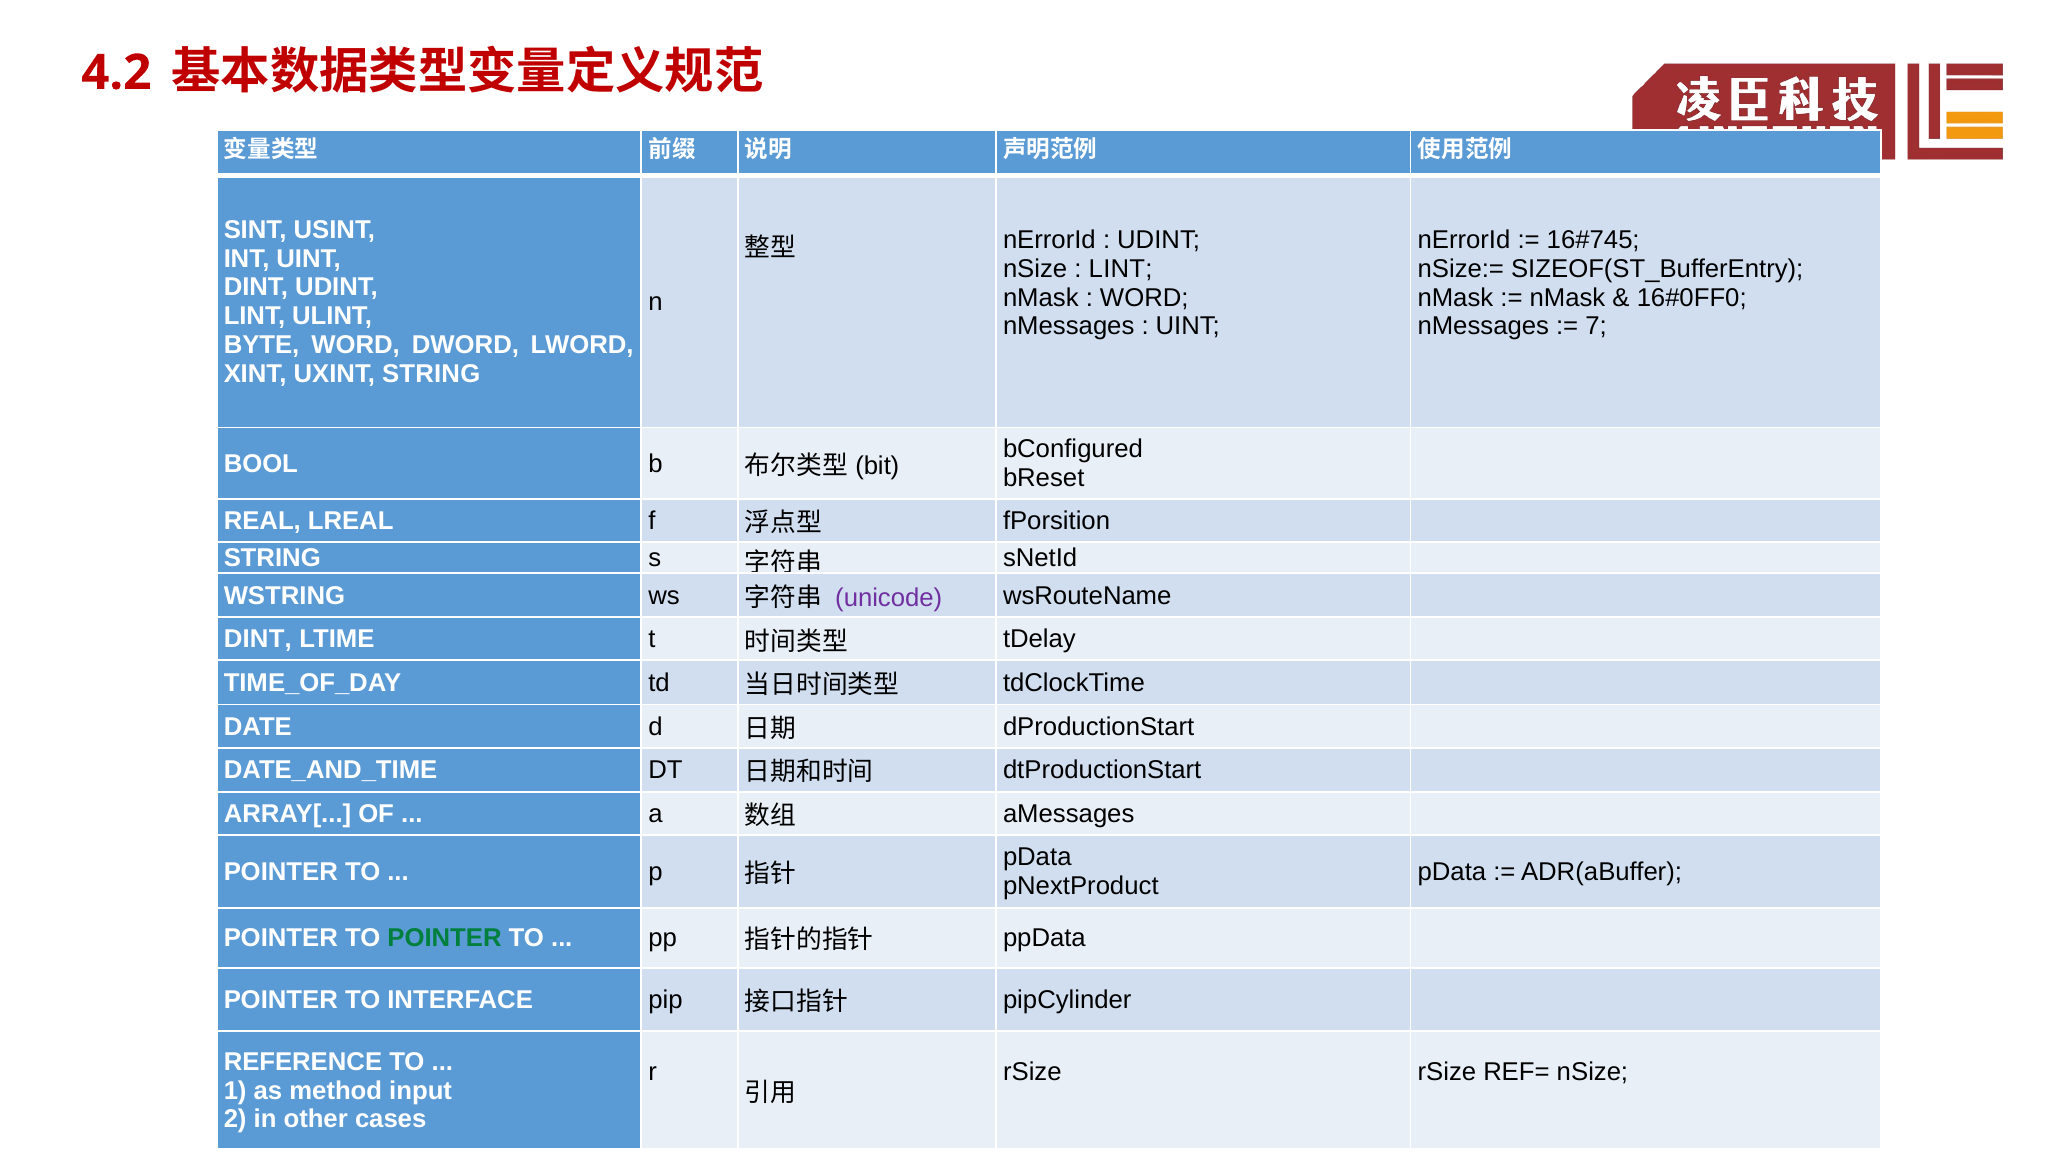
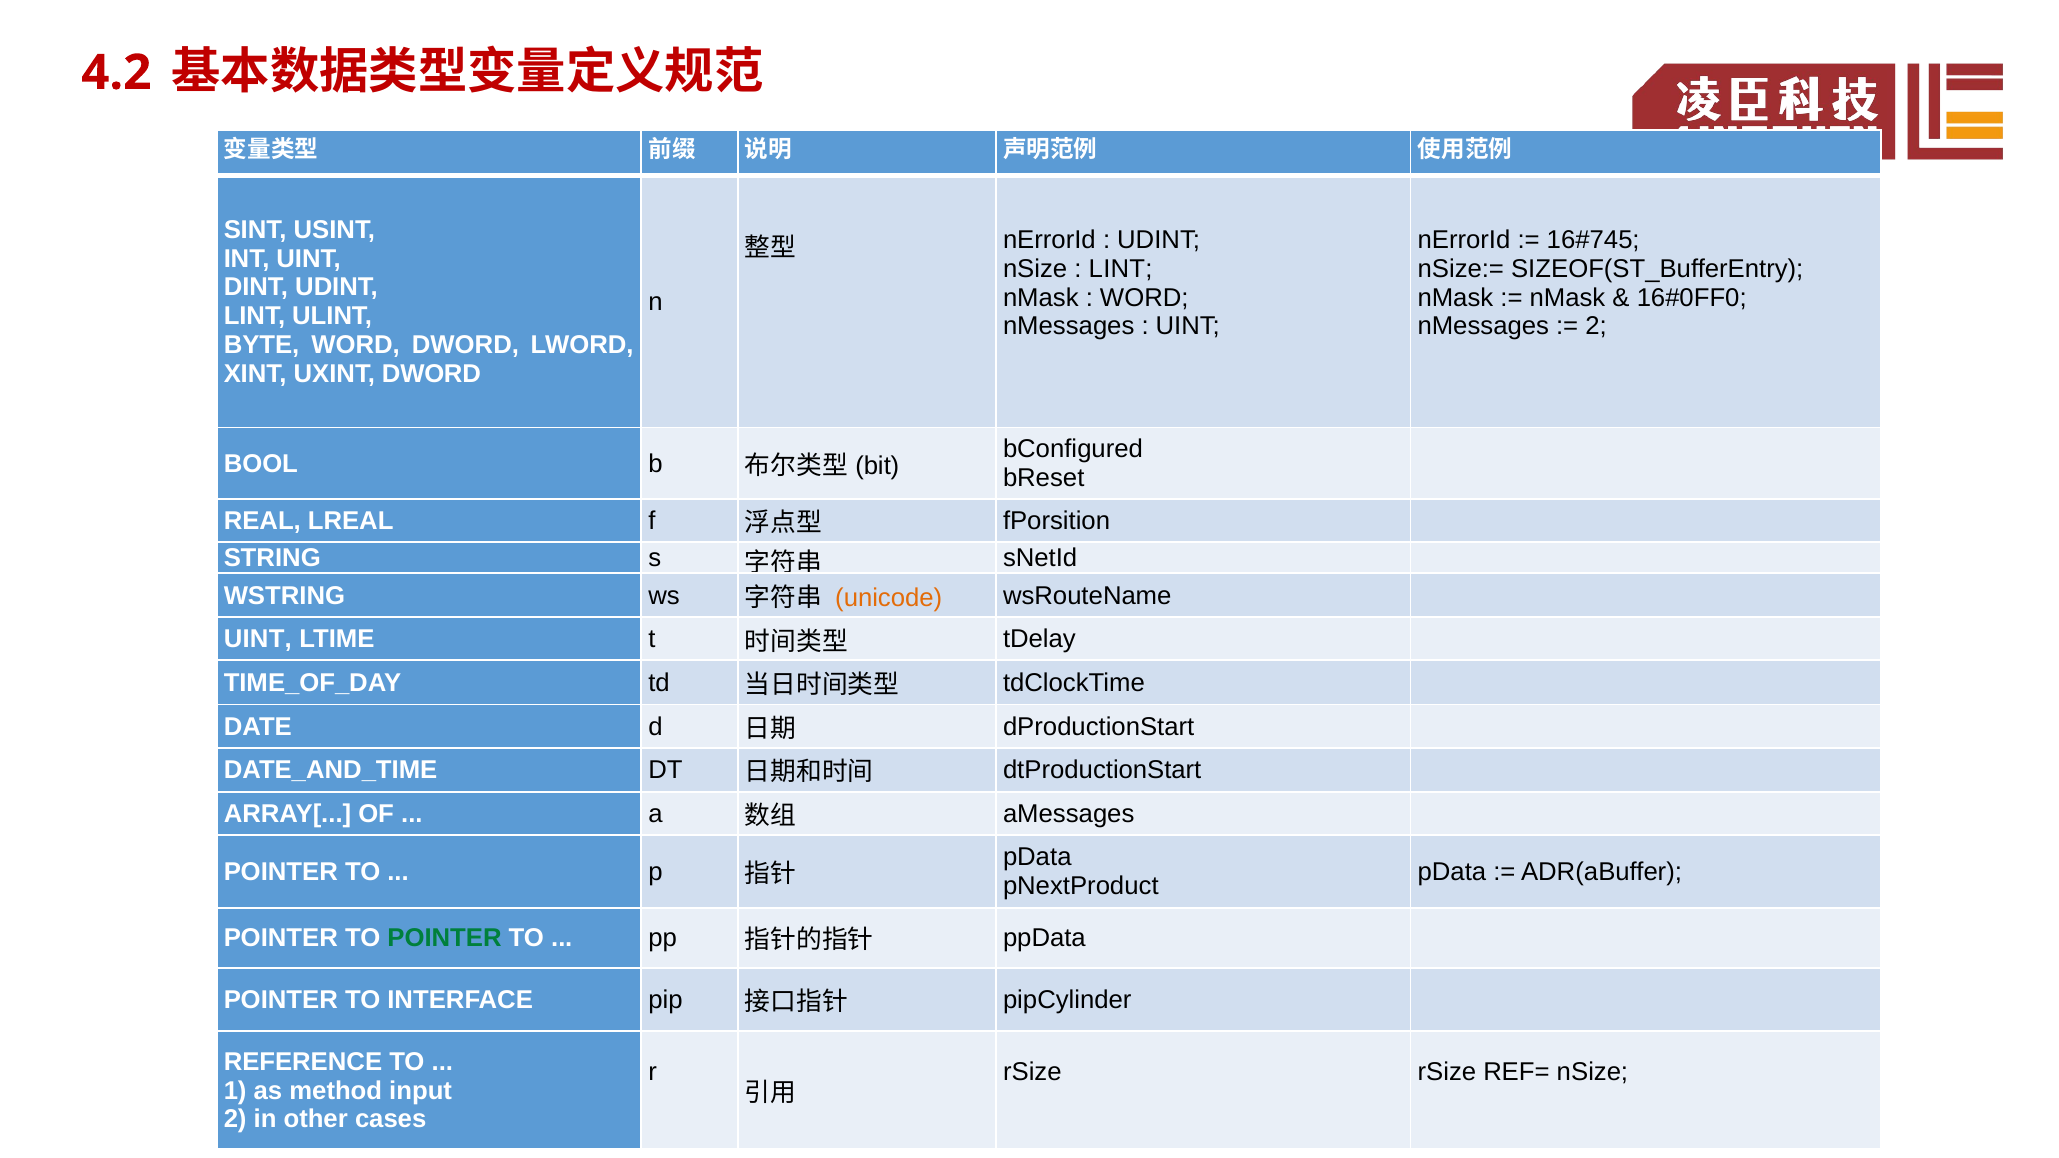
7 at (1596, 327): 7 -> 2
UXINT STRING: STRING -> DWORD
unicode colour: purple -> orange
DINT at (258, 639): DINT -> UINT
